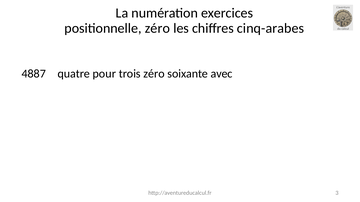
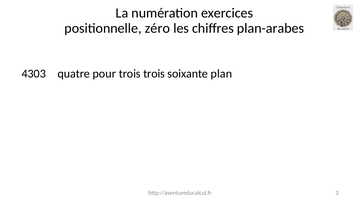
cinq-arabes: cinq-arabes -> plan-arabes
4887: 4887 -> 4303
trois zéro: zéro -> trois
avec: avec -> plan
